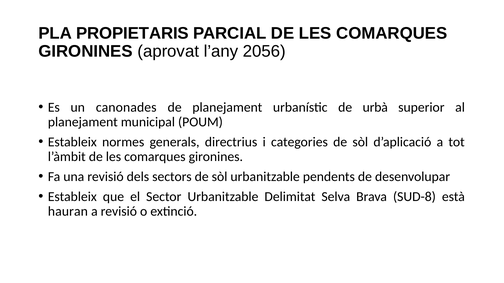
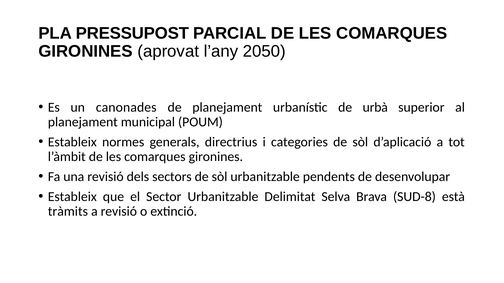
PROPIETARIS: PROPIETARIS -> PRESSUPOST
2056: 2056 -> 2050
hauran: hauran -> tràmits
